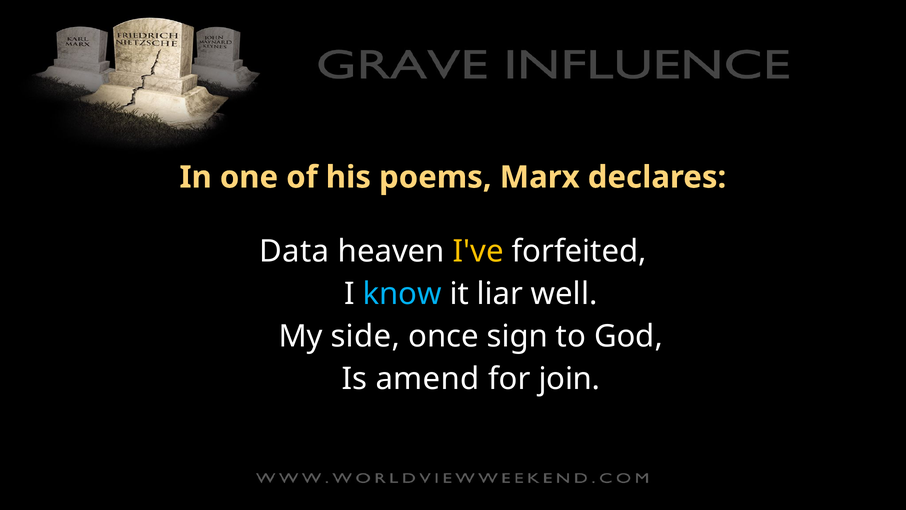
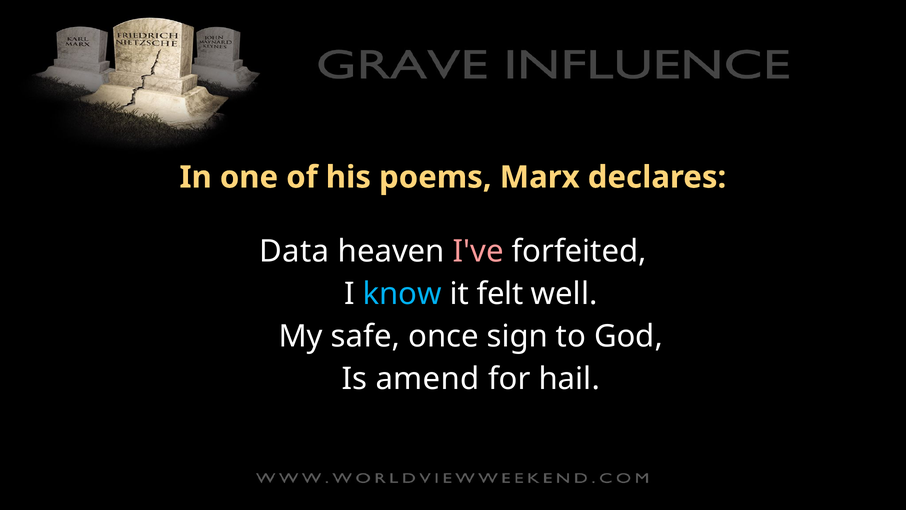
I've colour: yellow -> pink
liar: liar -> felt
side: side -> safe
join: join -> hail
